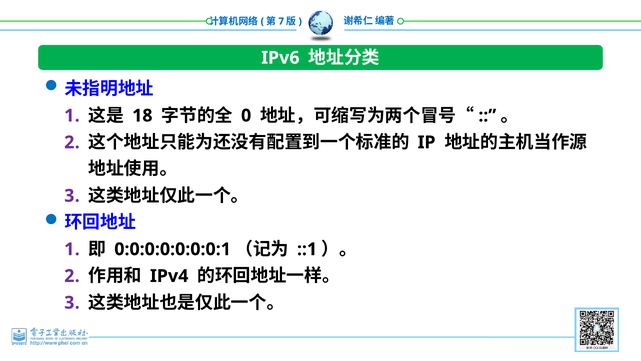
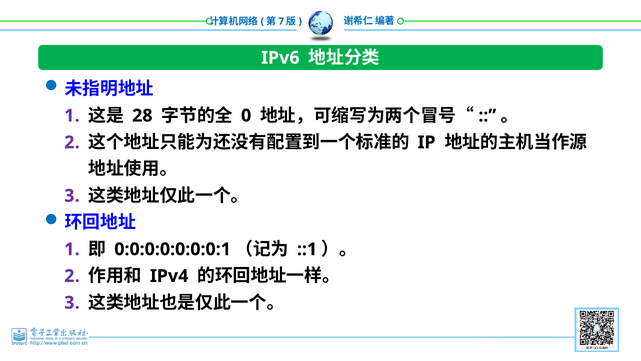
18: 18 -> 28
